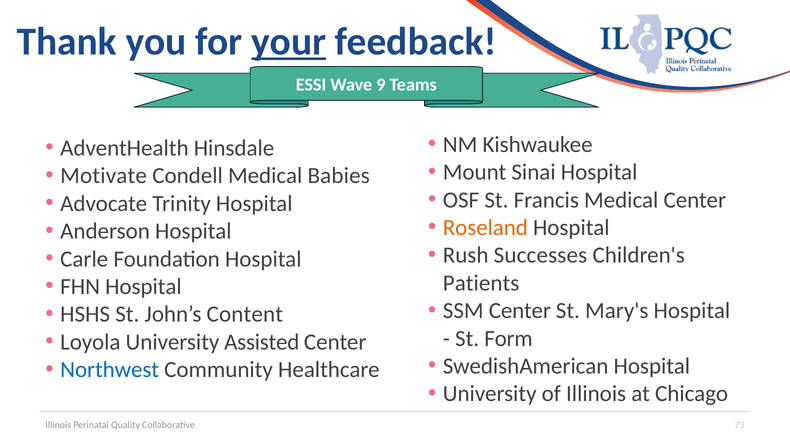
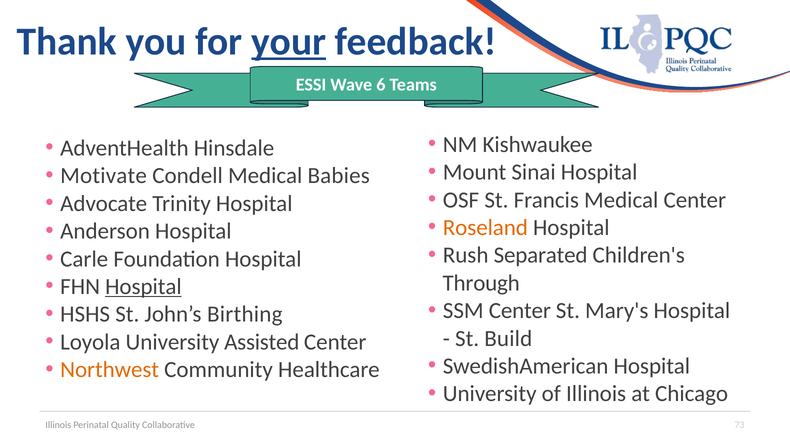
9: 9 -> 6
Successes: Successes -> Separated
Patients: Patients -> Through
Hospital at (143, 286) underline: none -> present
Content: Content -> Birthing
Form: Form -> Build
Northwest colour: blue -> orange
